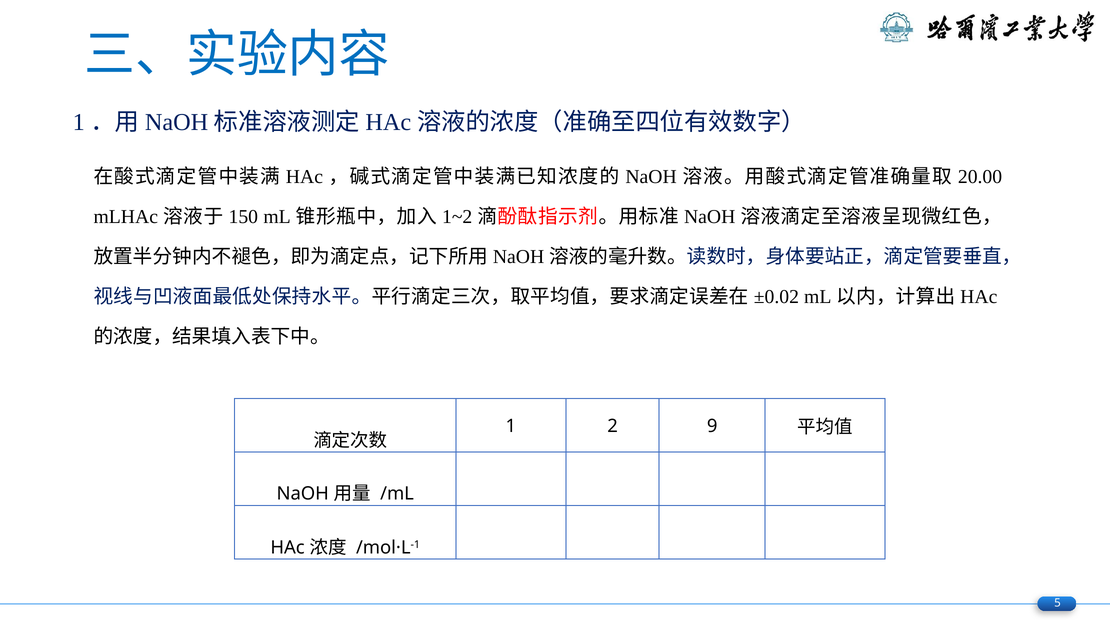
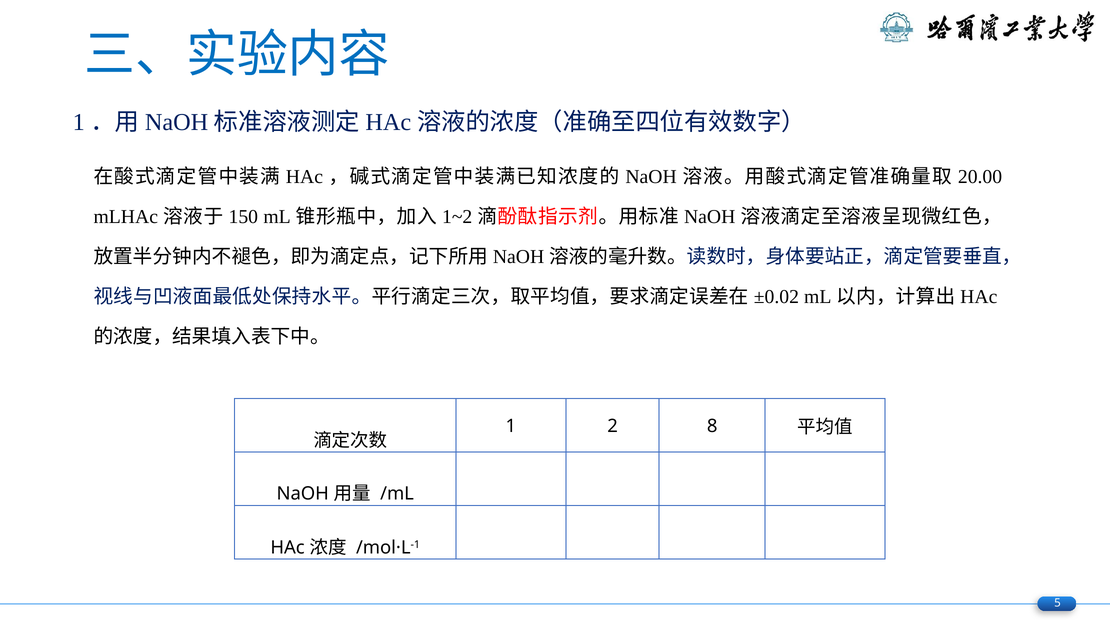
9: 9 -> 8
